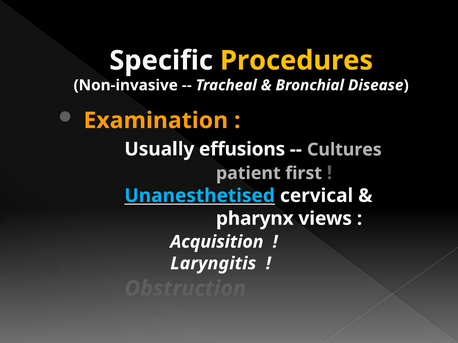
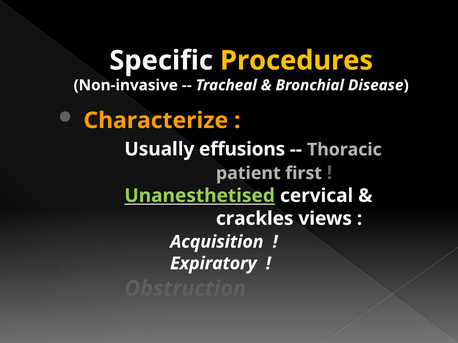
Examination: Examination -> Characterize
Cultures: Cultures -> Thoracic
Unanesthetised colour: light blue -> light green
pharynx: pharynx -> crackles
Laryngitis: Laryngitis -> Expiratory
